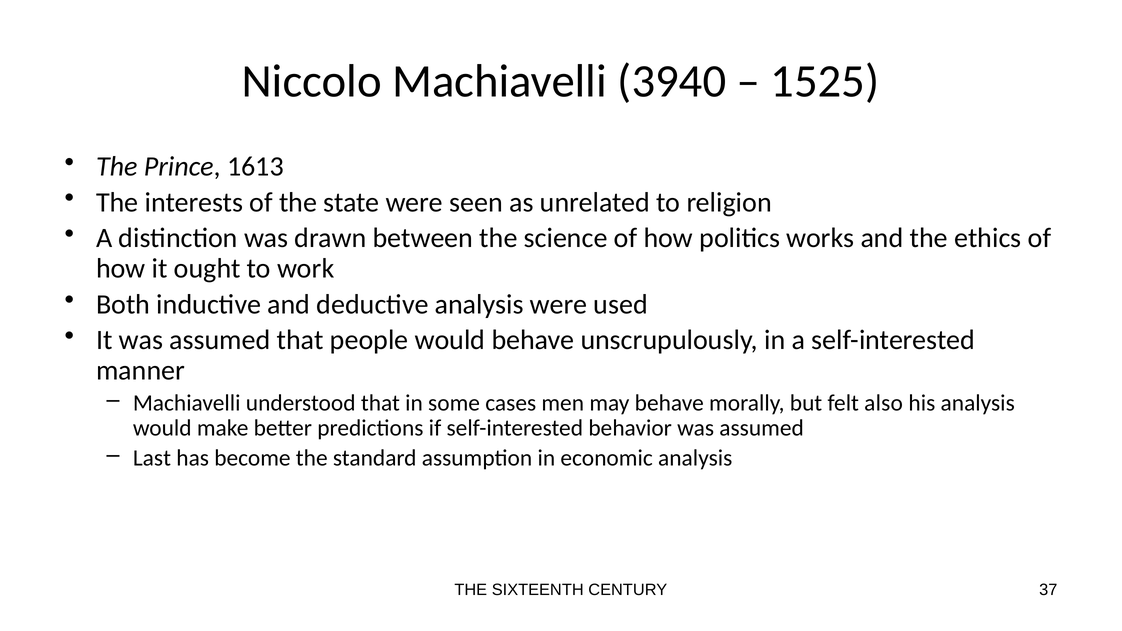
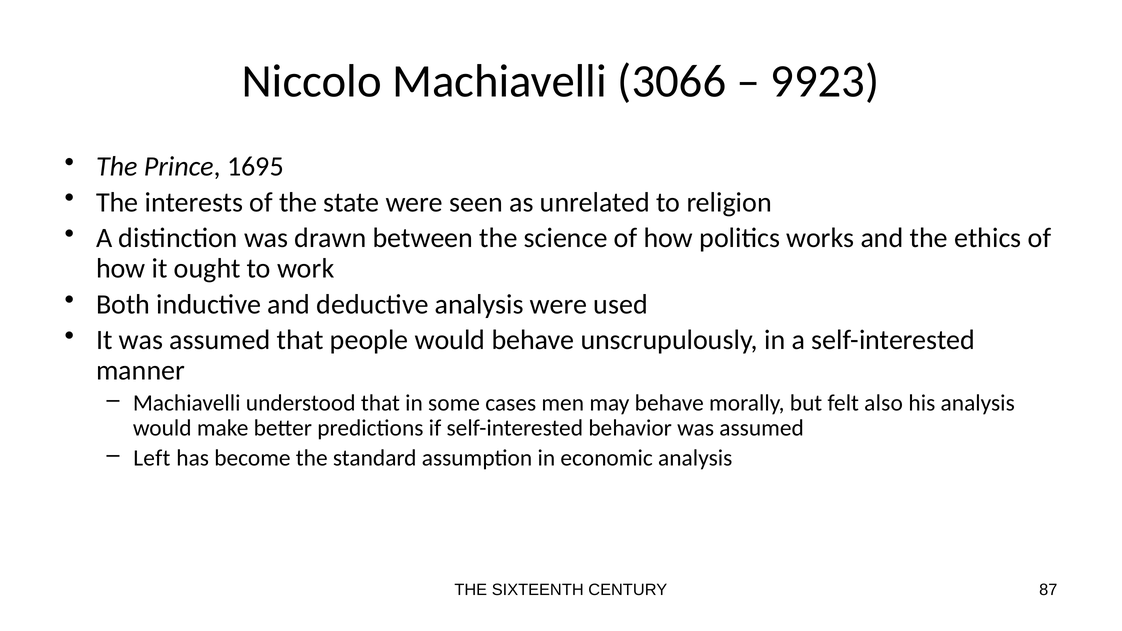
3940: 3940 -> 3066
1525: 1525 -> 9923
1613: 1613 -> 1695
Last: Last -> Left
37: 37 -> 87
